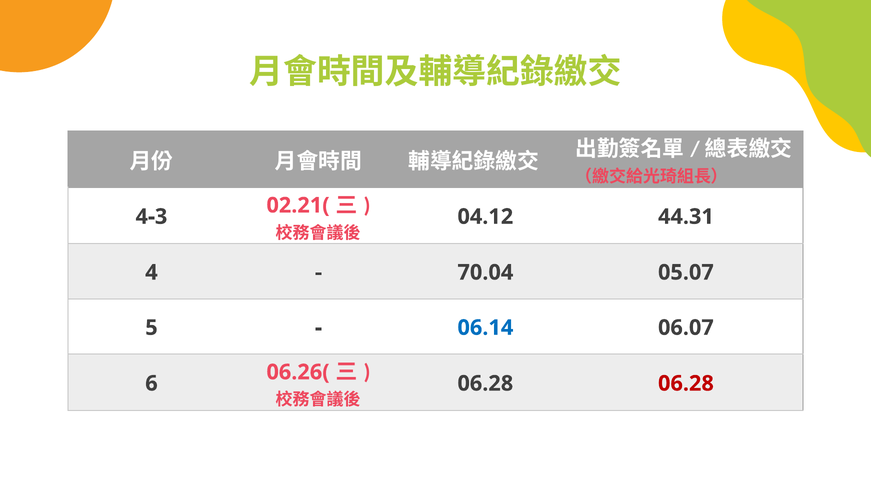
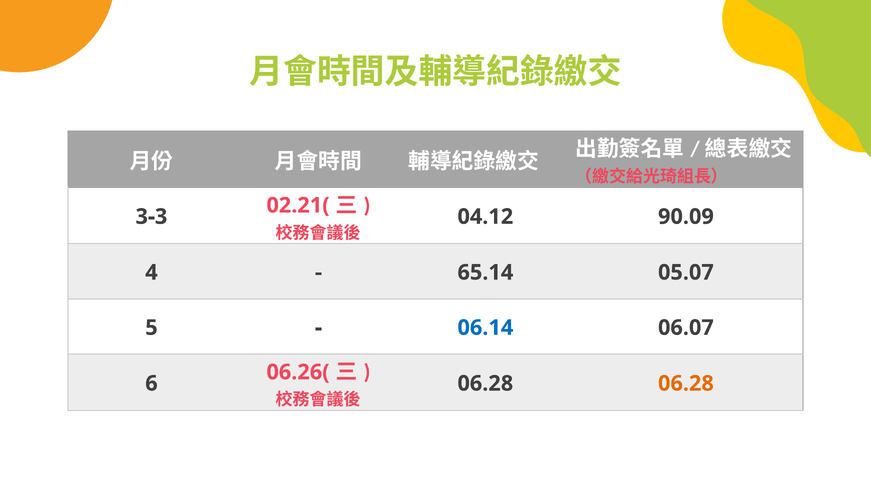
4-3: 4-3 -> 3-3
44.31: 44.31 -> 90.09
70.04: 70.04 -> 65.14
06.28 at (686, 383) colour: red -> orange
